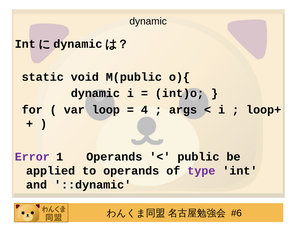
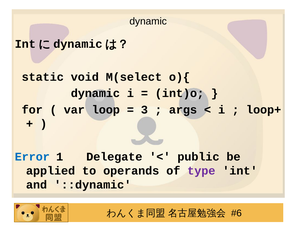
M(public: M(public -> M(select
4: 4 -> 3
Error colour: purple -> blue
1 Operands: Operands -> Delegate
